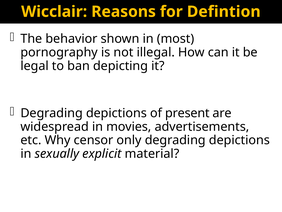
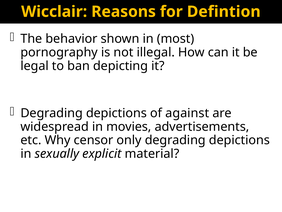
present: present -> against
